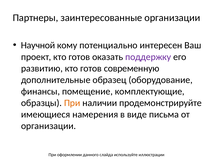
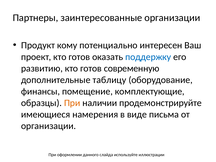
Научной: Научной -> Продукт
поддержку colour: purple -> blue
образец: образец -> таблицу
